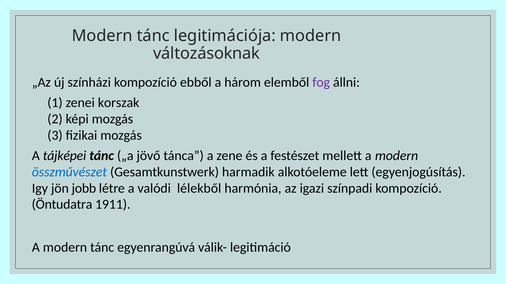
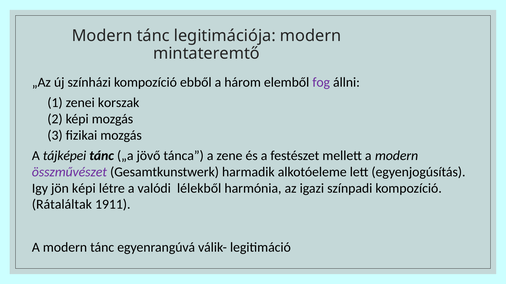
változásoknak: változásoknak -> mintateremtő
összművészet colour: blue -> purple
jön jobb: jobb -> képi
Öntudatra: Öntudatra -> Rátaláltak
